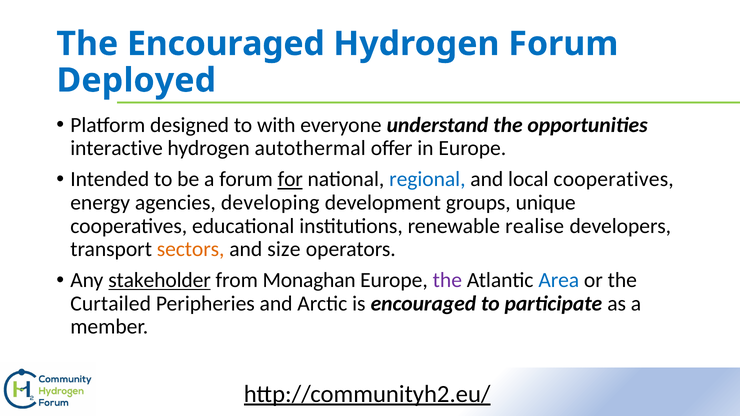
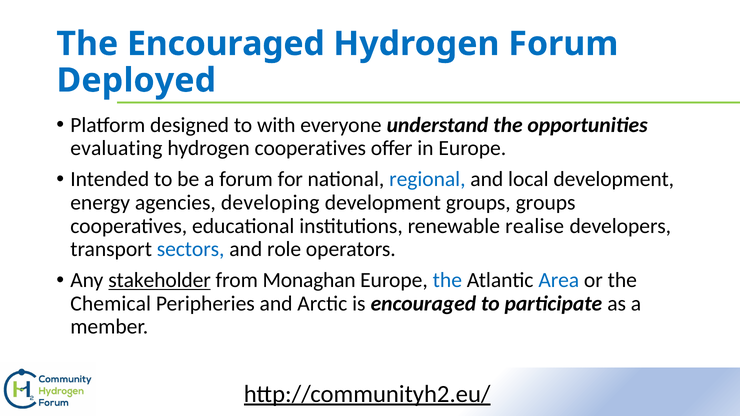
interactive: interactive -> evaluating
hydrogen autothermal: autothermal -> cooperatives
for underline: present -> none
local cooperatives: cooperatives -> development
groups unique: unique -> groups
sectors colour: orange -> blue
size: size -> role
the at (447, 280) colour: purple -> blue
Curtailed: Curtailed -> Chemical
